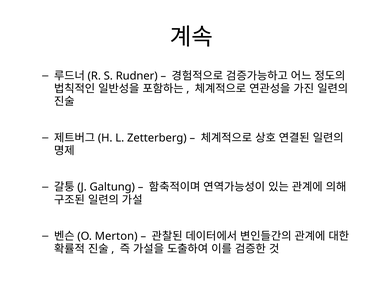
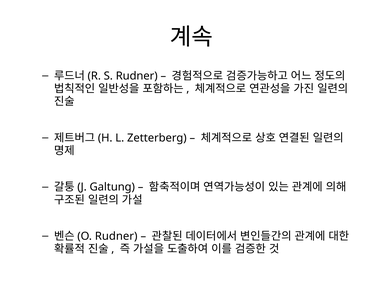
Merton at (116, 236): Merton -> Rudner
